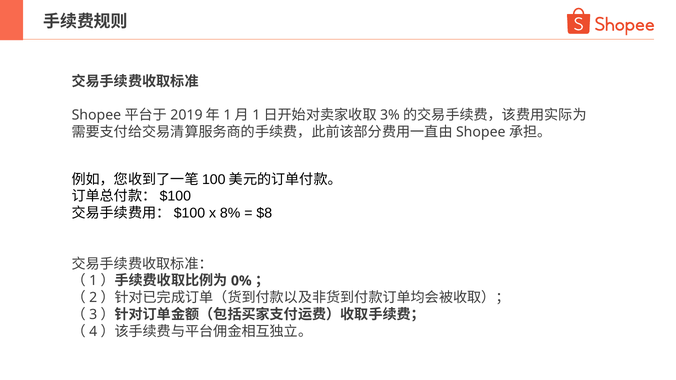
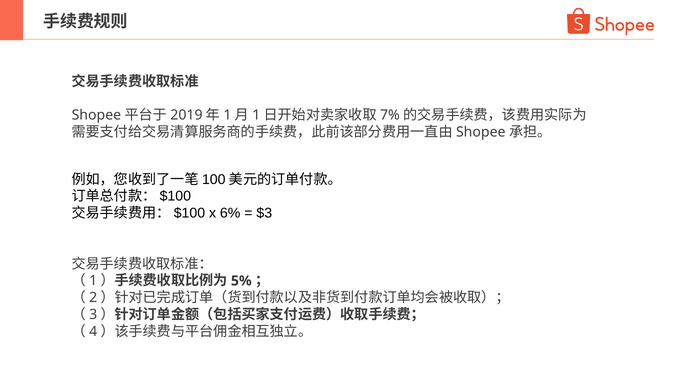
3%: 3% -> 7%
8%: 8% -> 6%
$8: $8 -> $3
0%: 0% -> 5%
